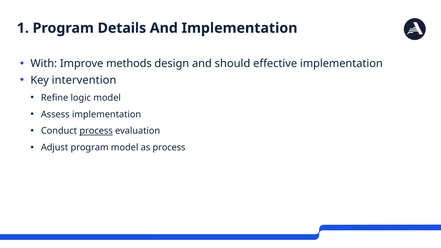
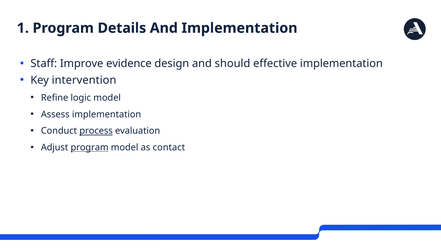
With: With -> Staff
methods: methods -> evidence
program at (90, 148) underline: none -> present
as process: process -> contact
